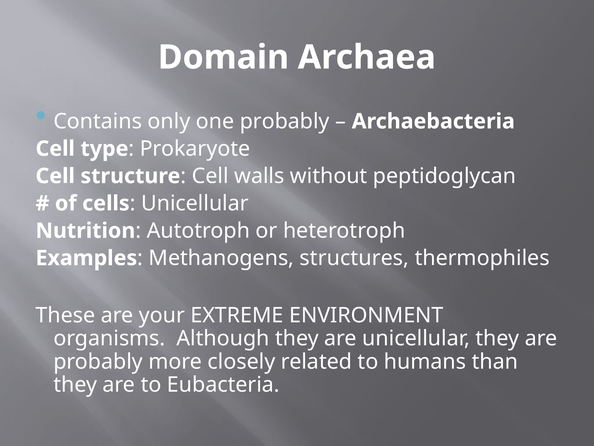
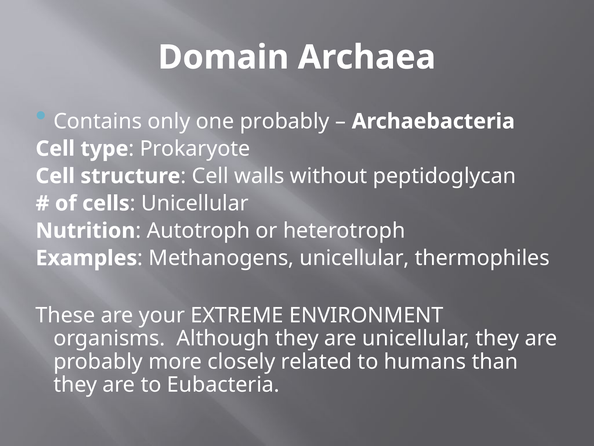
Methanogens structures: structures -> unicellular
